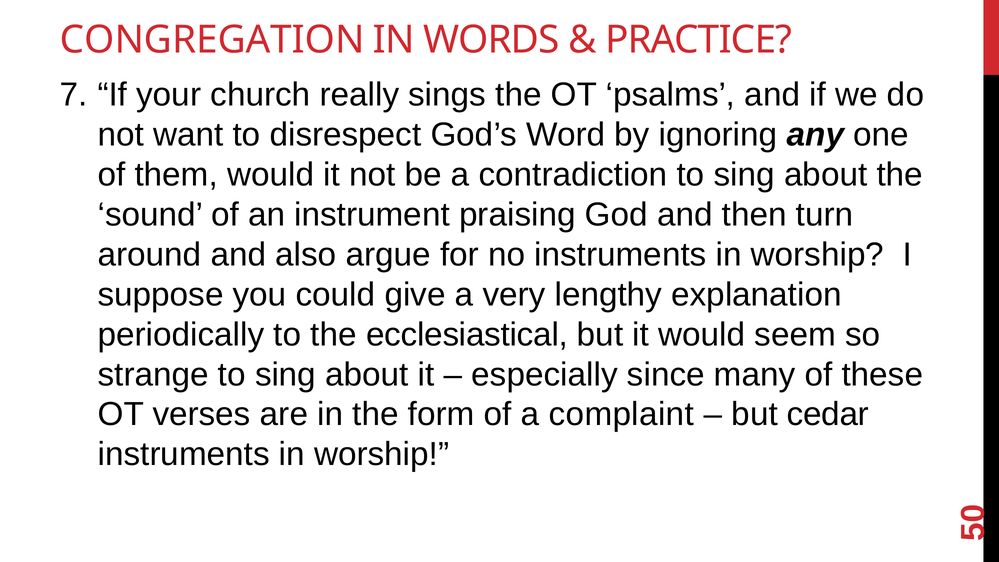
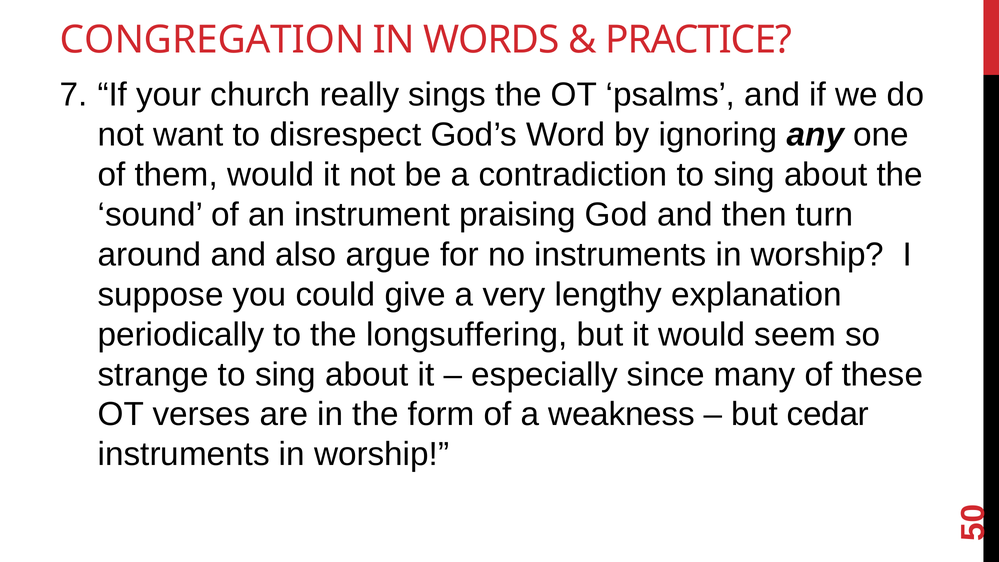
ecclesiastical: ecclesiastical -> longsuffering
complaint: complaint -> weakness
